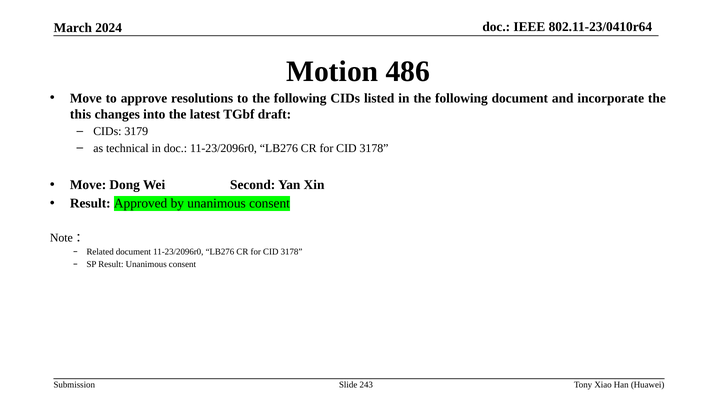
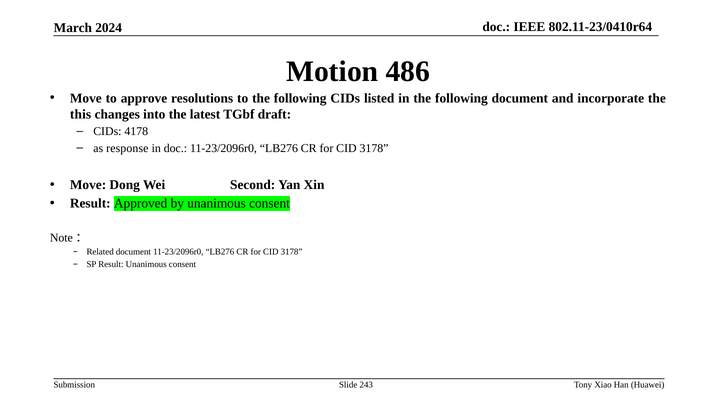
3179: 3179 -> 4178
technical: technical -> response
